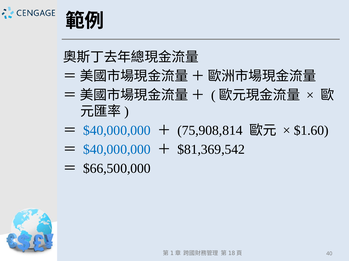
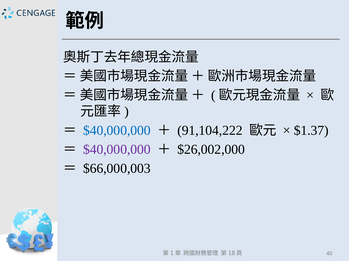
75,908,814: 75,908,814 -> 91,104,222
$1.60: $1.60 -> $1.37
$40,000,000 at (117, 150) colour: blue -> purple
$81,369,542: $81,369,542 -> $26,002,000
$66,500,000: $66,500,000 -> $66,000,003
